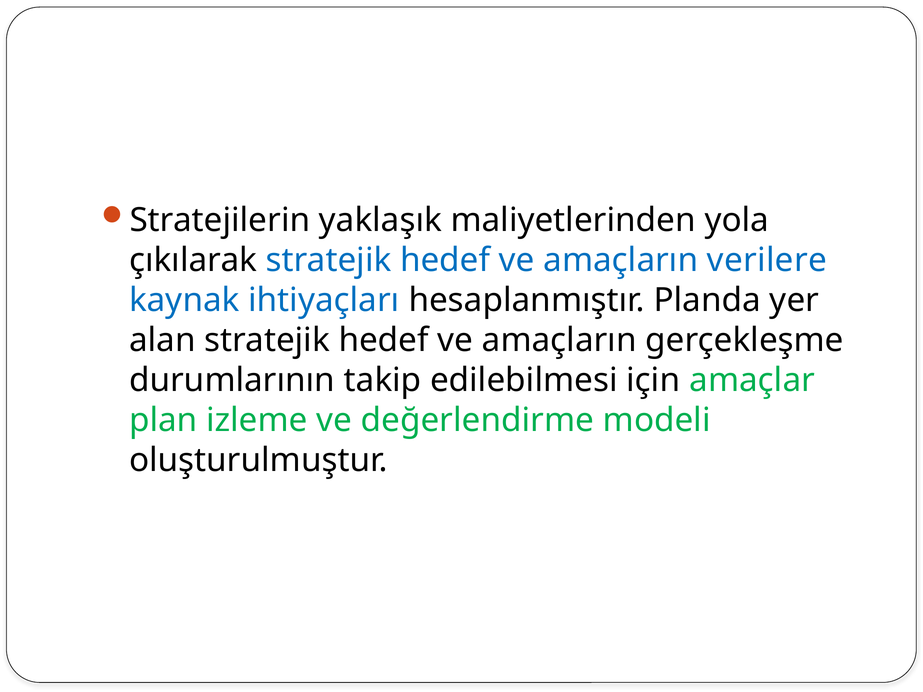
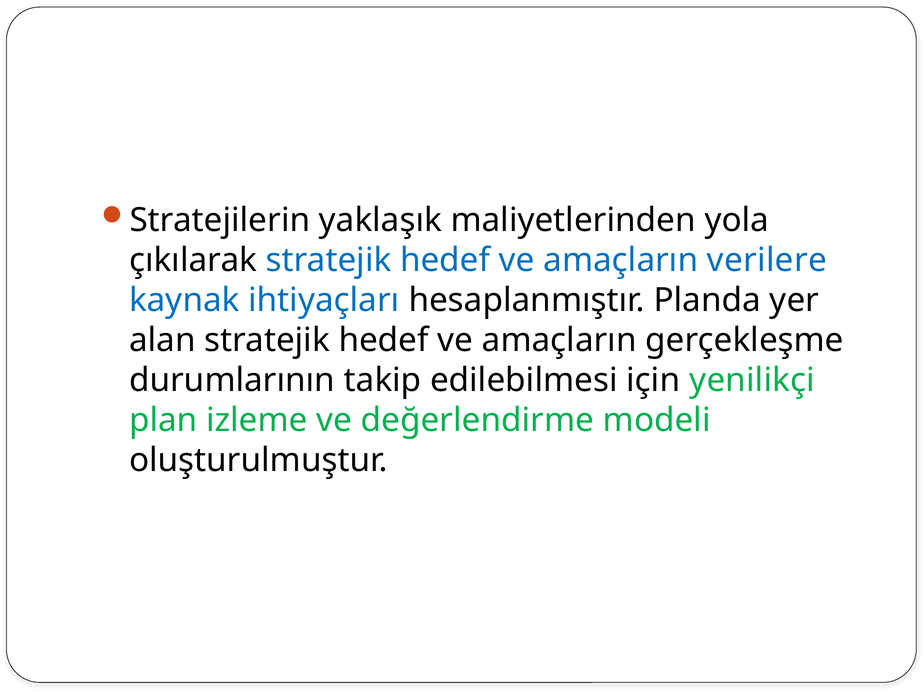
amaçlar: amaçlar -> yenilikçi
